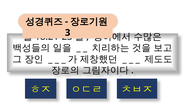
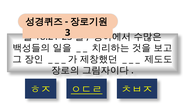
ㅇㄷㄹ underline: none -> present
